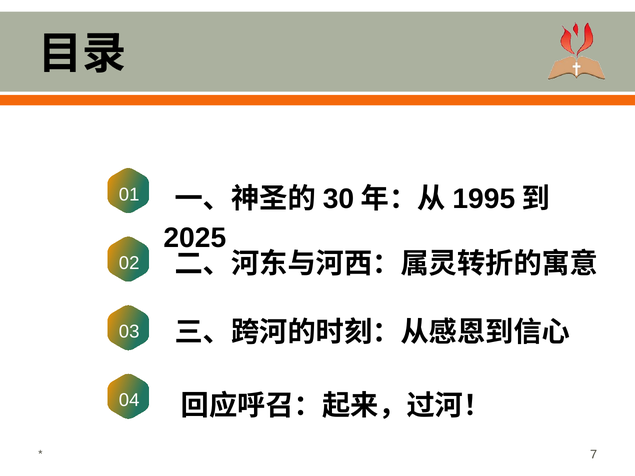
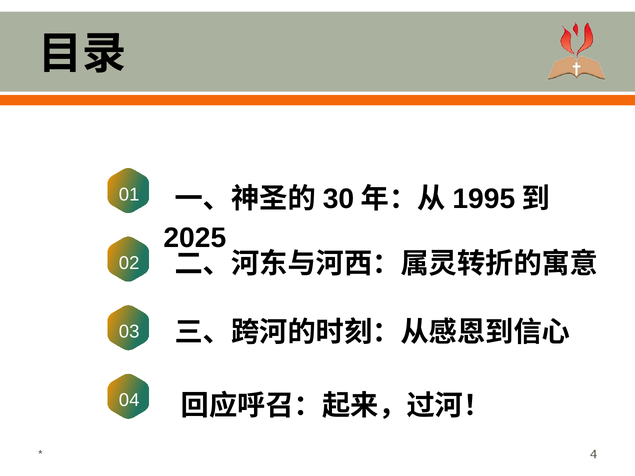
7: 7 -> 4
